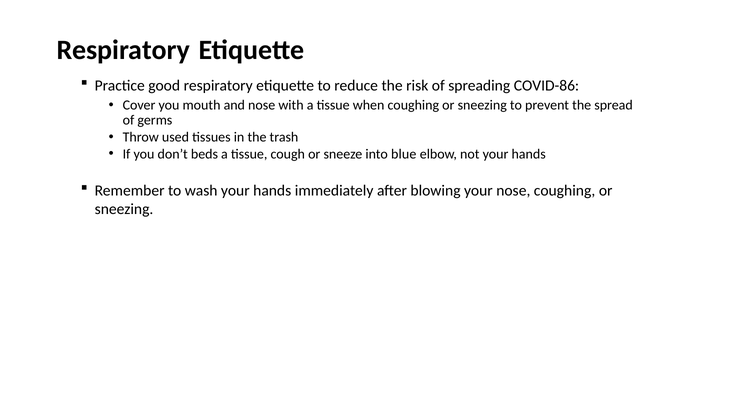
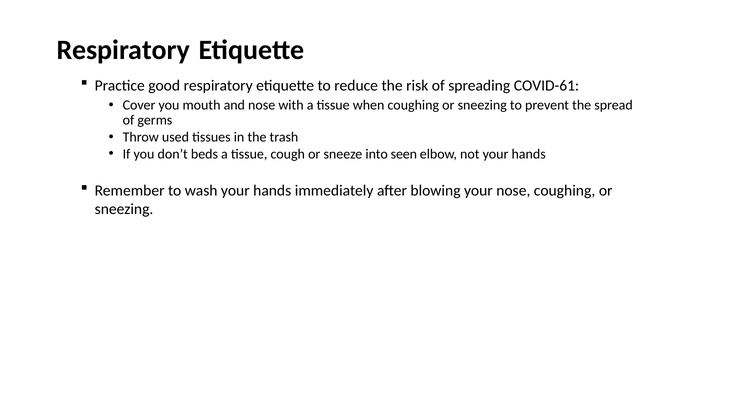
COVID-86: COVID-86 -> COVID-61
blue: blue -> seen
